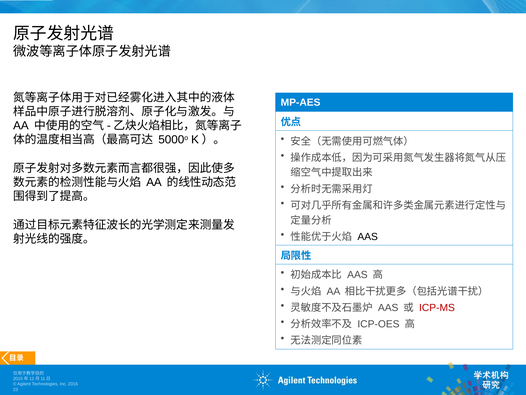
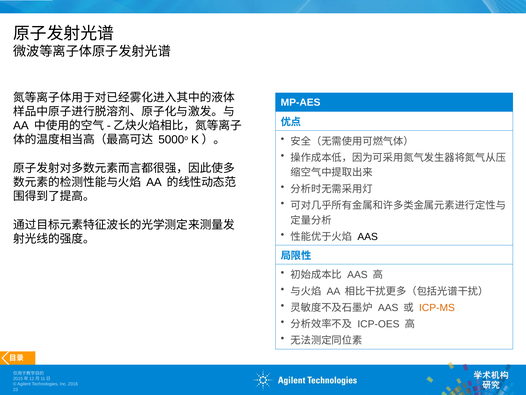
ICP-MS colour: red -> orange
